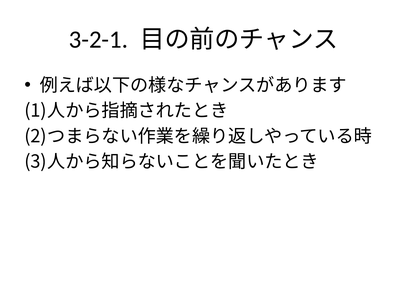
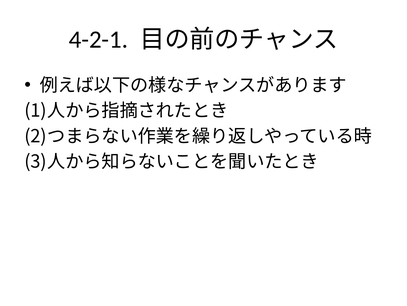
3-2-1: 3-2-1 -> 4-2-1
